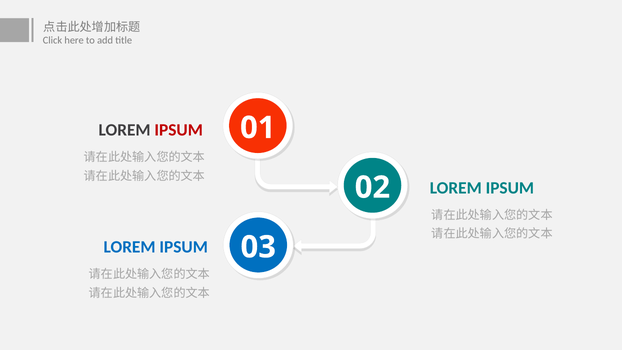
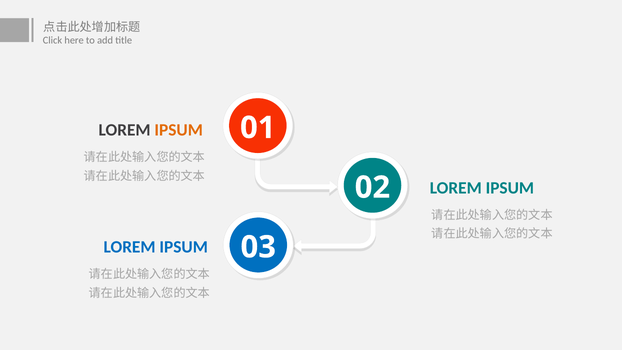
IPSUM at (179, 130) colour: red -> orange
